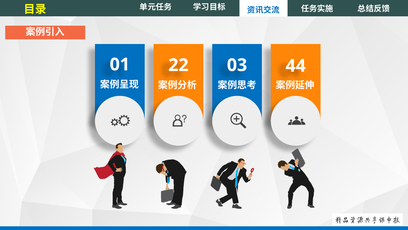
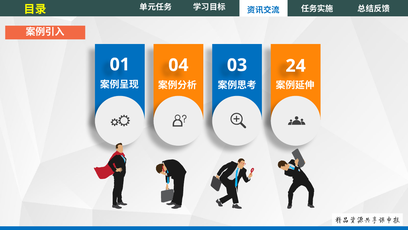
22: 22 -> 04
44: 44 -> 24
